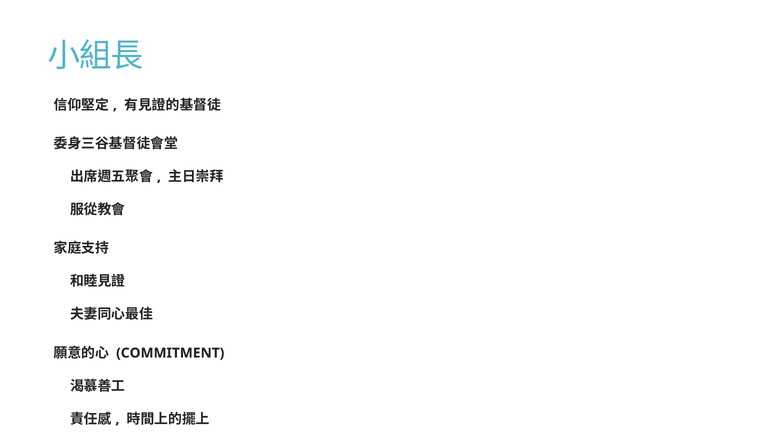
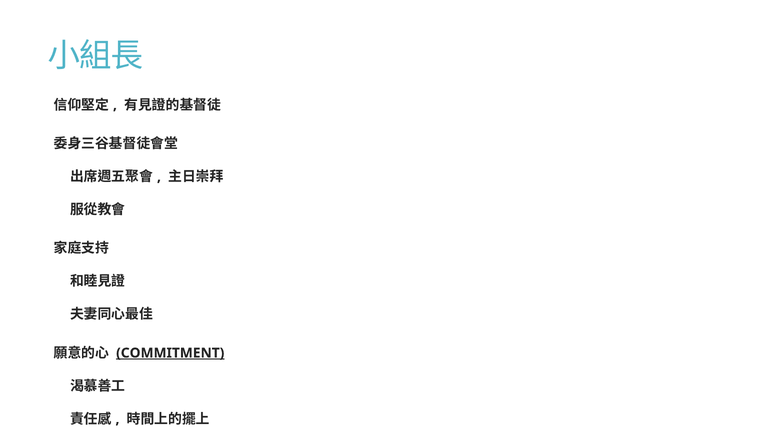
COMMITMENT underline: none -> present
